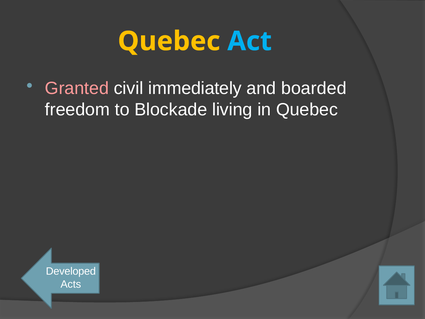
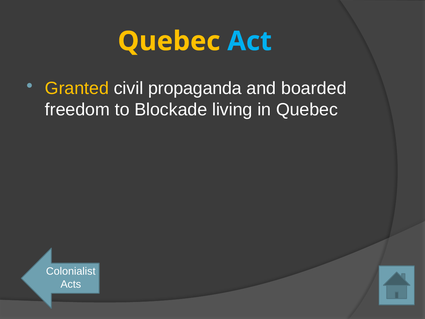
Granted colour: pink -> yellow
immediately: immediately -> propaganda
Developed: Developed -> Colonialist
